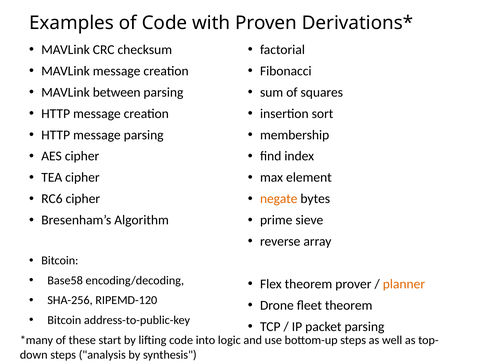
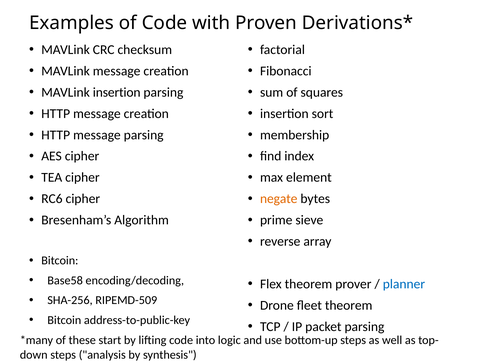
MAVLink between: between -> insertion
planner colour: orange -> blue
RIPEMD-120: RIPEMD-120 -> RIPEMD-509
